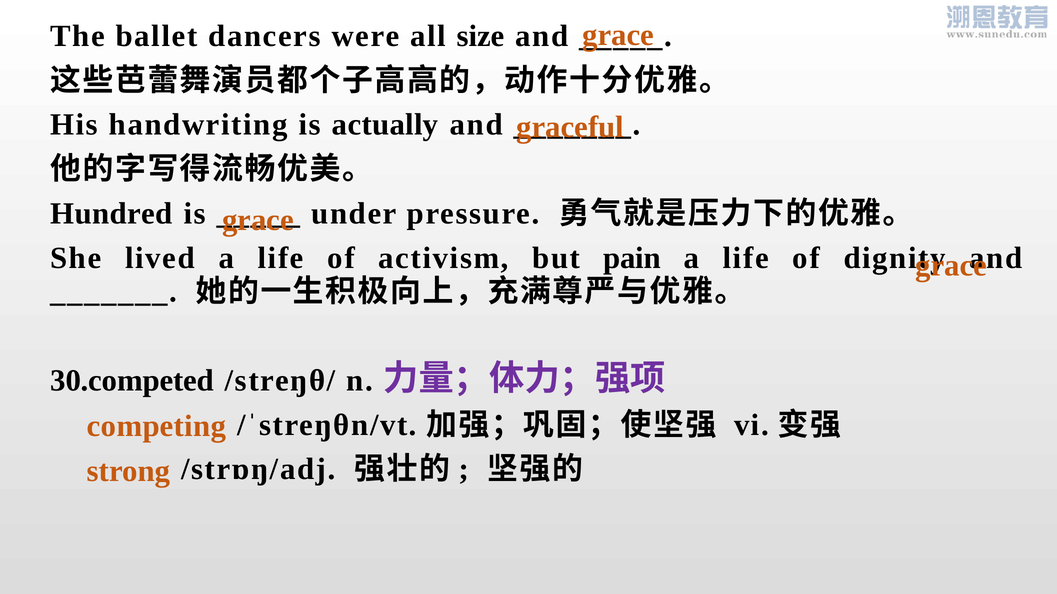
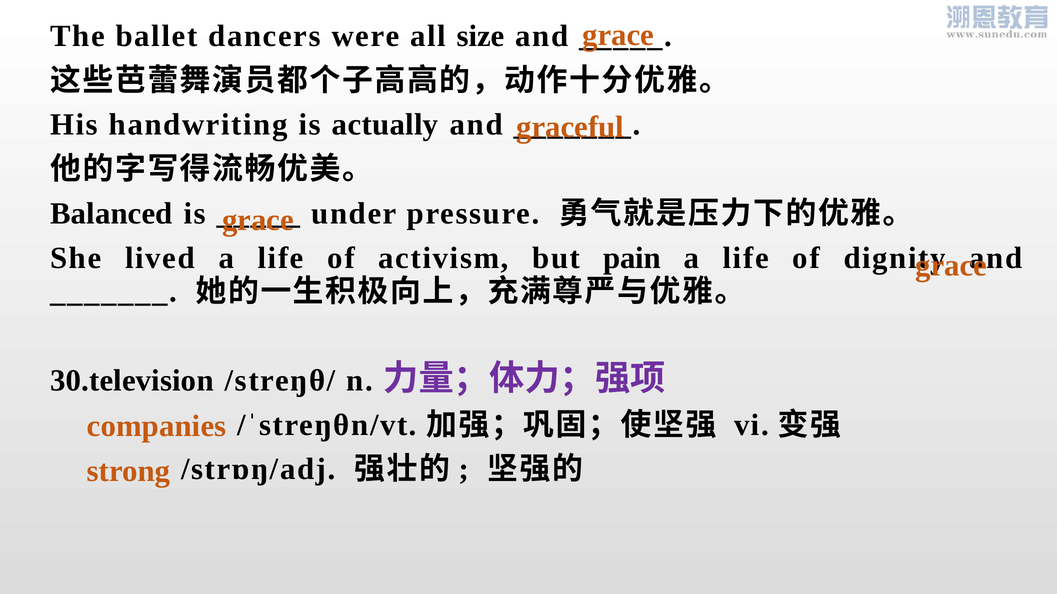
Hundred: Hundred -> Balanced
30.competed: 30.competed -> 30.television
competing: competing -> companies
